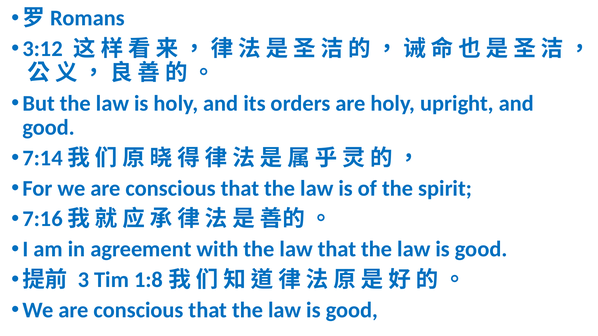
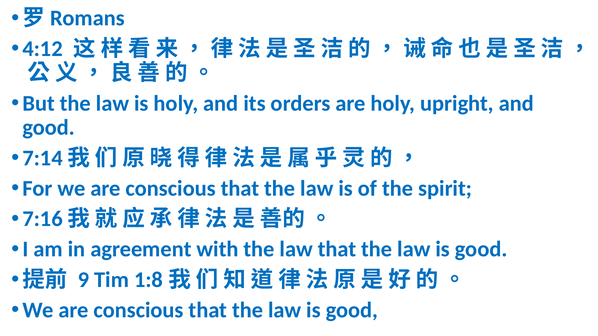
3:12: 3:12 -> 4:12
3: 3 -> 9
